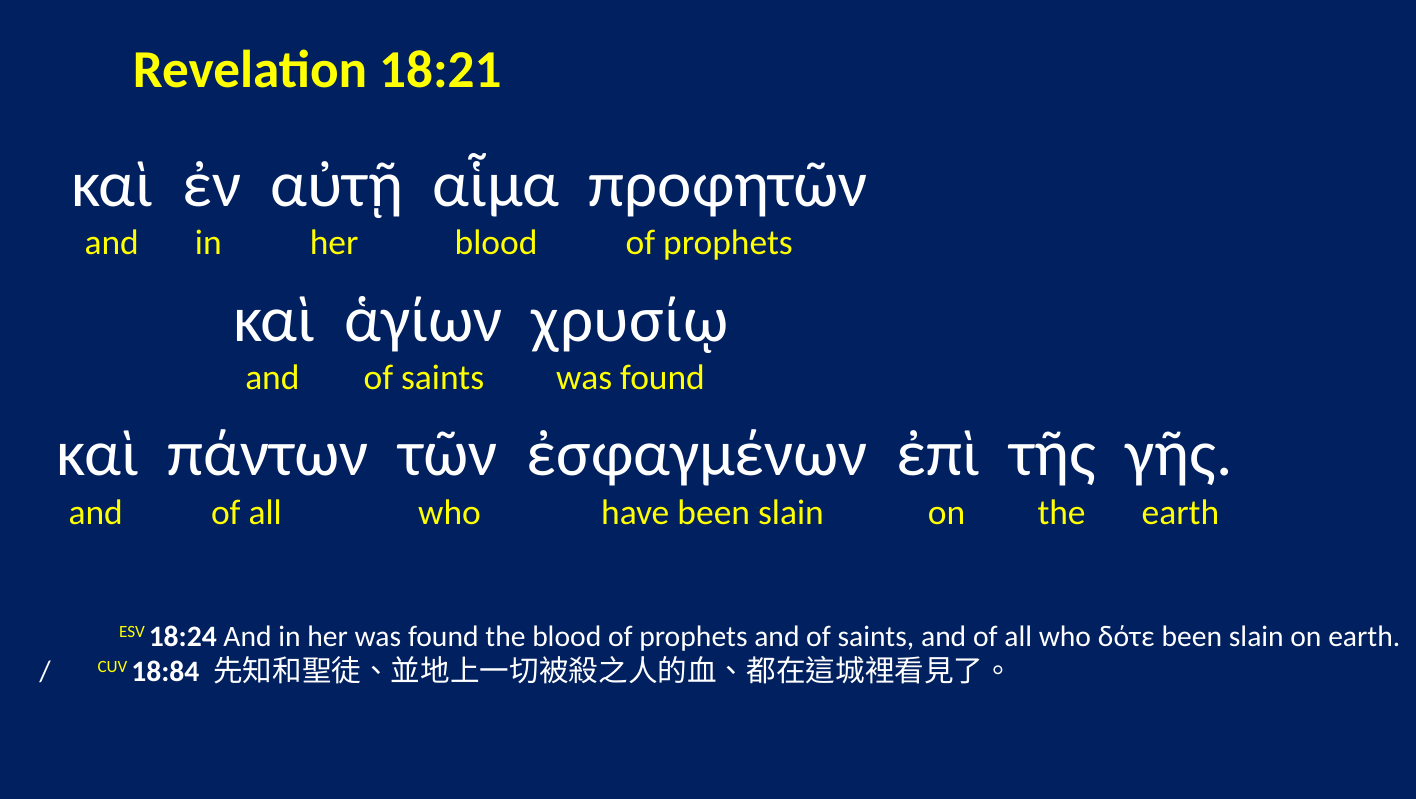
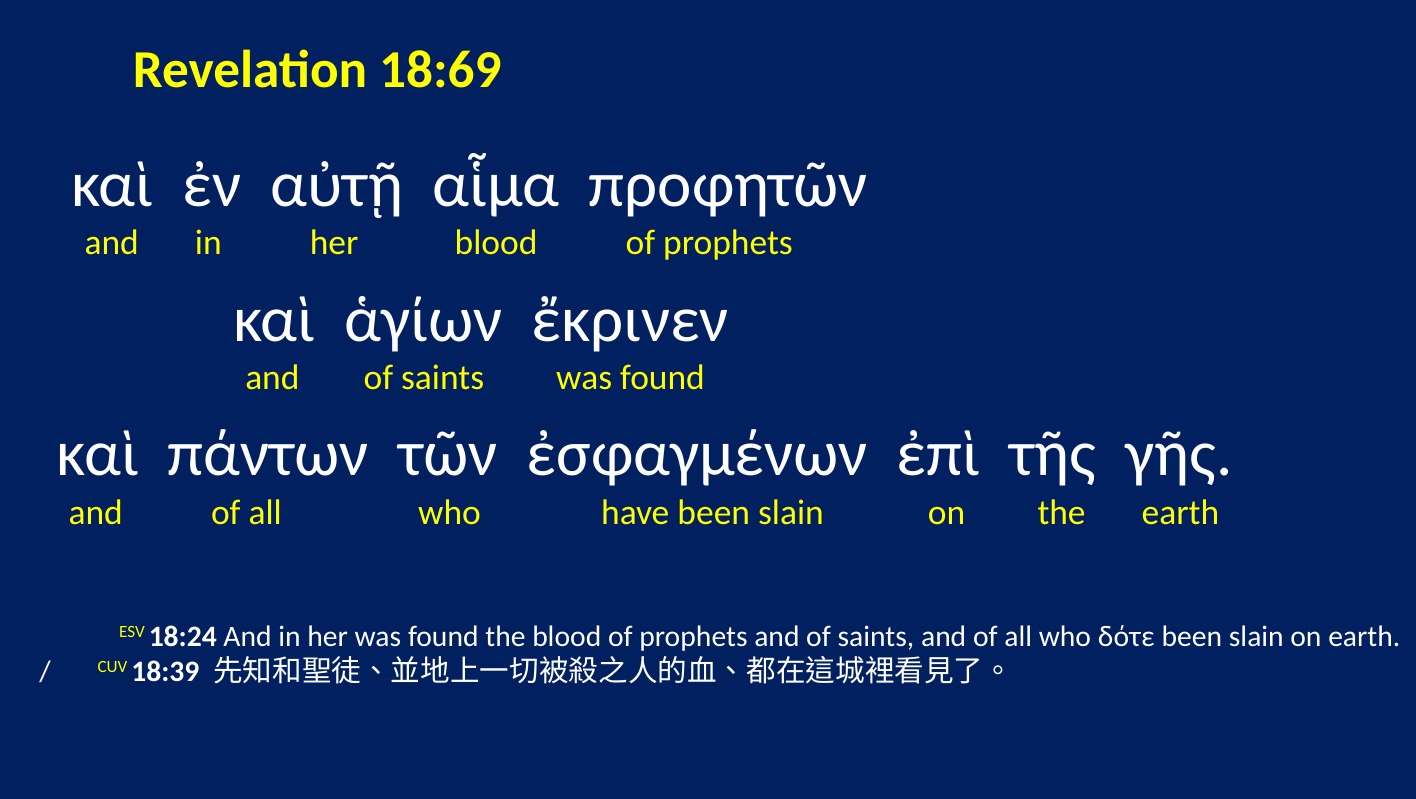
18:21: 18:21 -> 18:69
χρυσίῳ: χρυσίῳ -> ἔκρινεν
18:84: 18:84 -> 18:39
